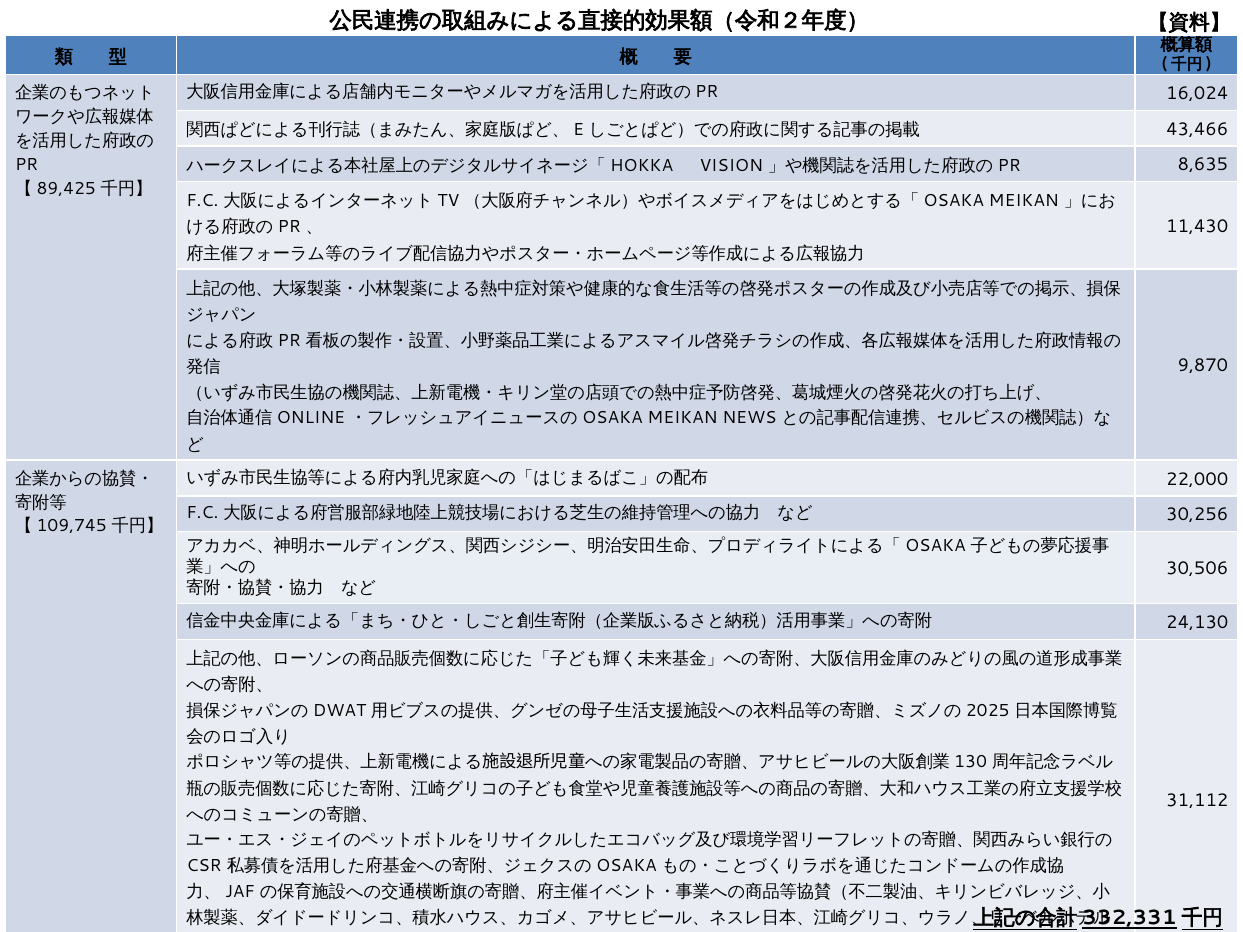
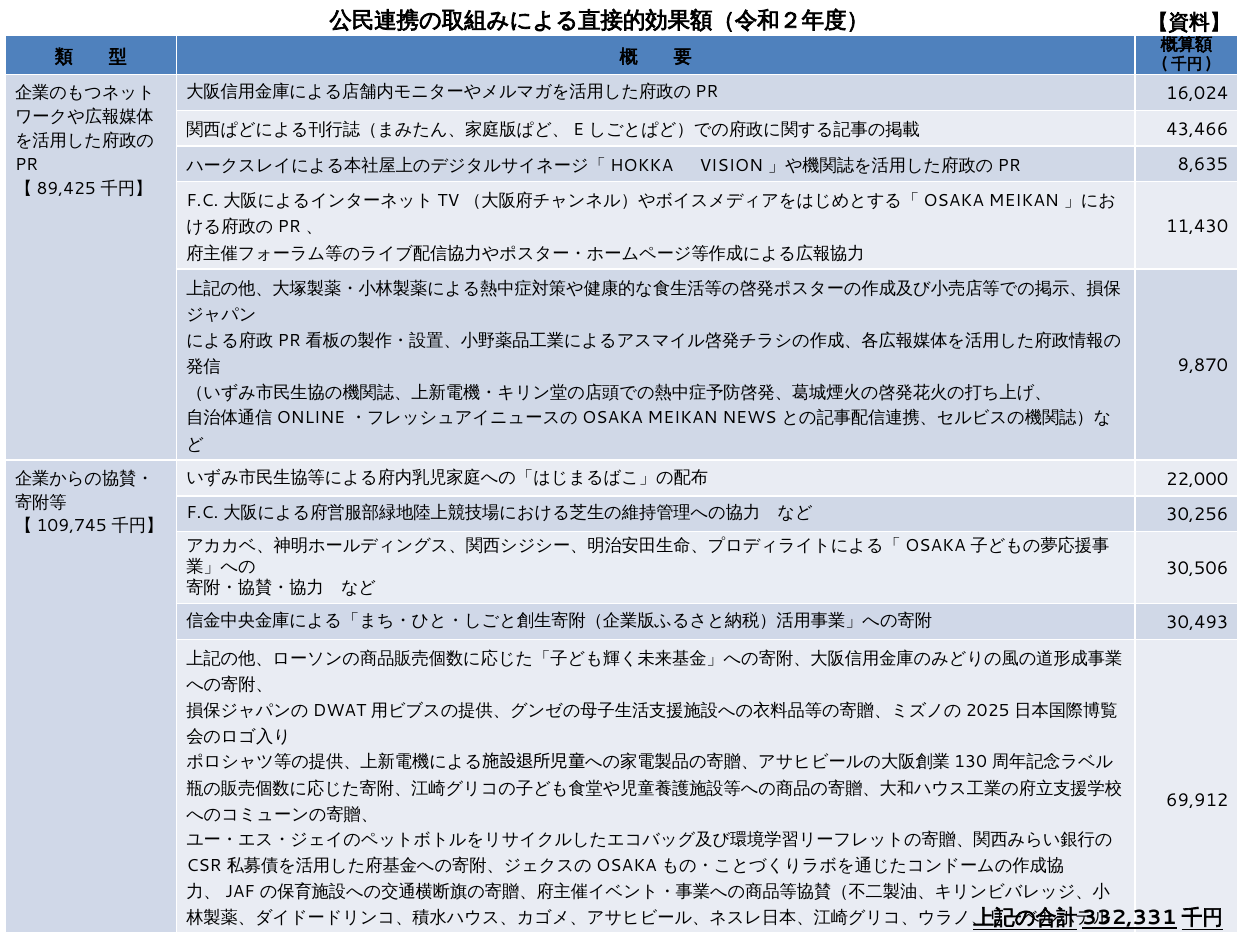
24,130: 24,130 -> 30,493
31,112: 31,112 -> 69,912
